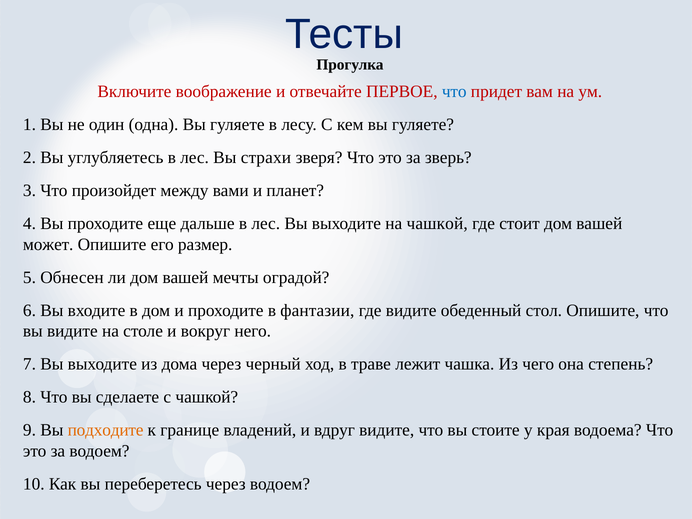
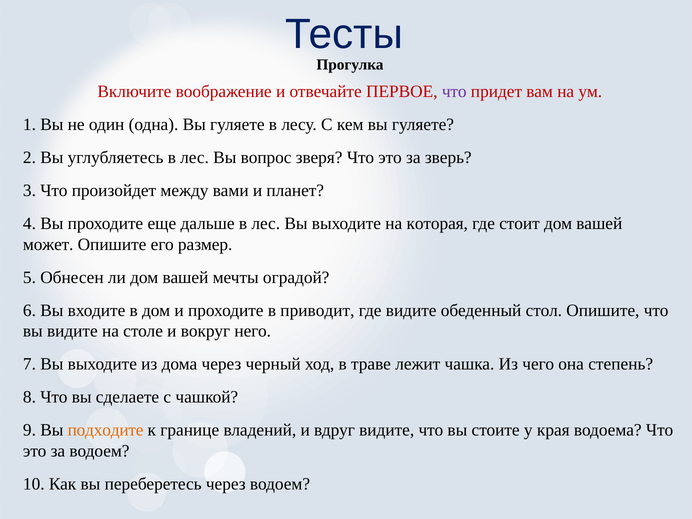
что at (454, 92) colour: blue -> purple
страхи: страхи -> вопрос
на чашкой: чашкой -> которая
фантазии: фантазии -> приводит
